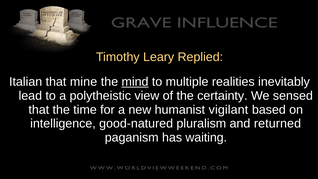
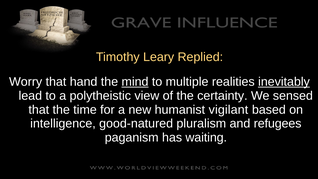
Italian: Italian -> Worry
mine: mine -> hand
inevitably underline: none -> present
returned: returned -> refugees
